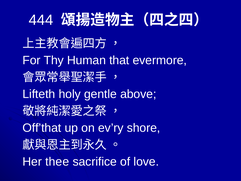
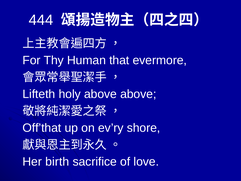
holy gentle: gentle -> above
thee: thee -> birth
